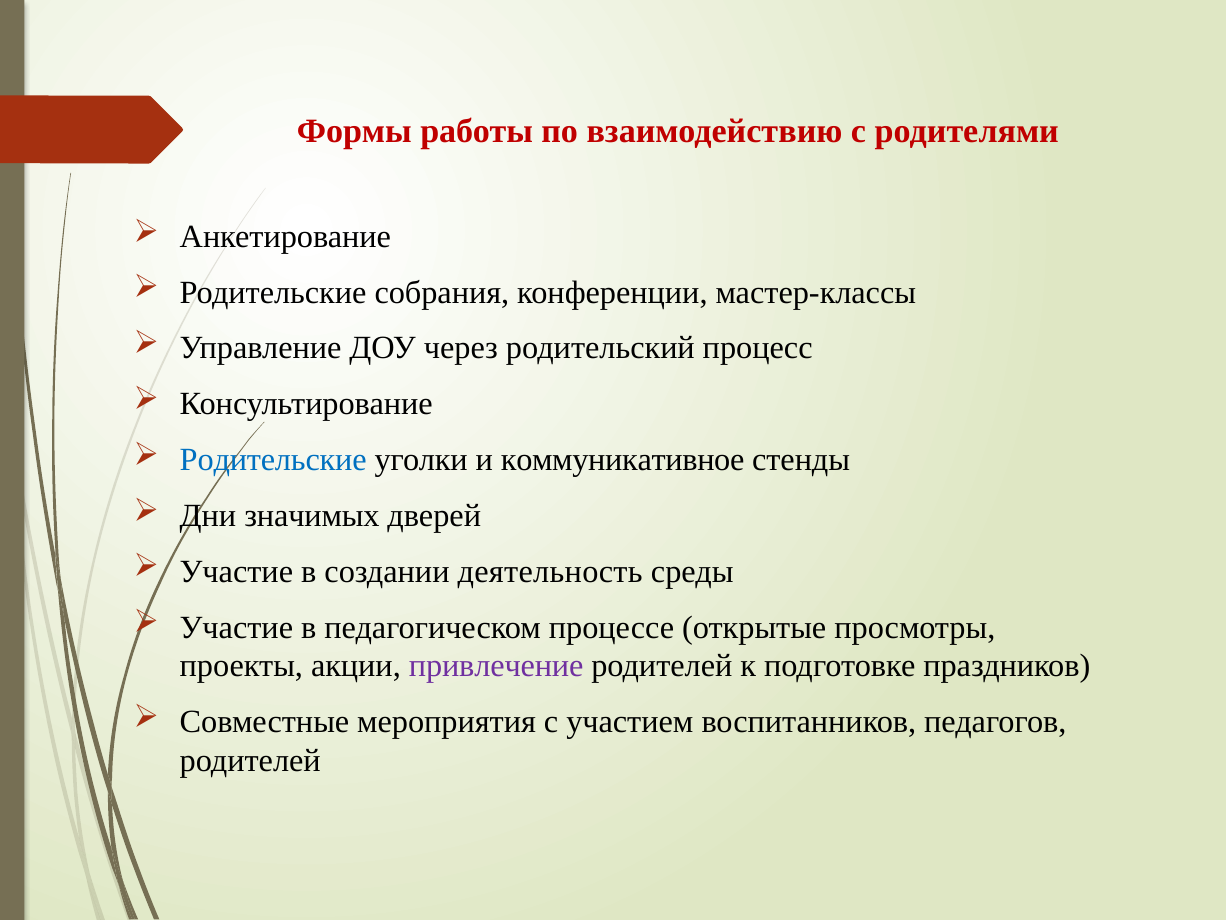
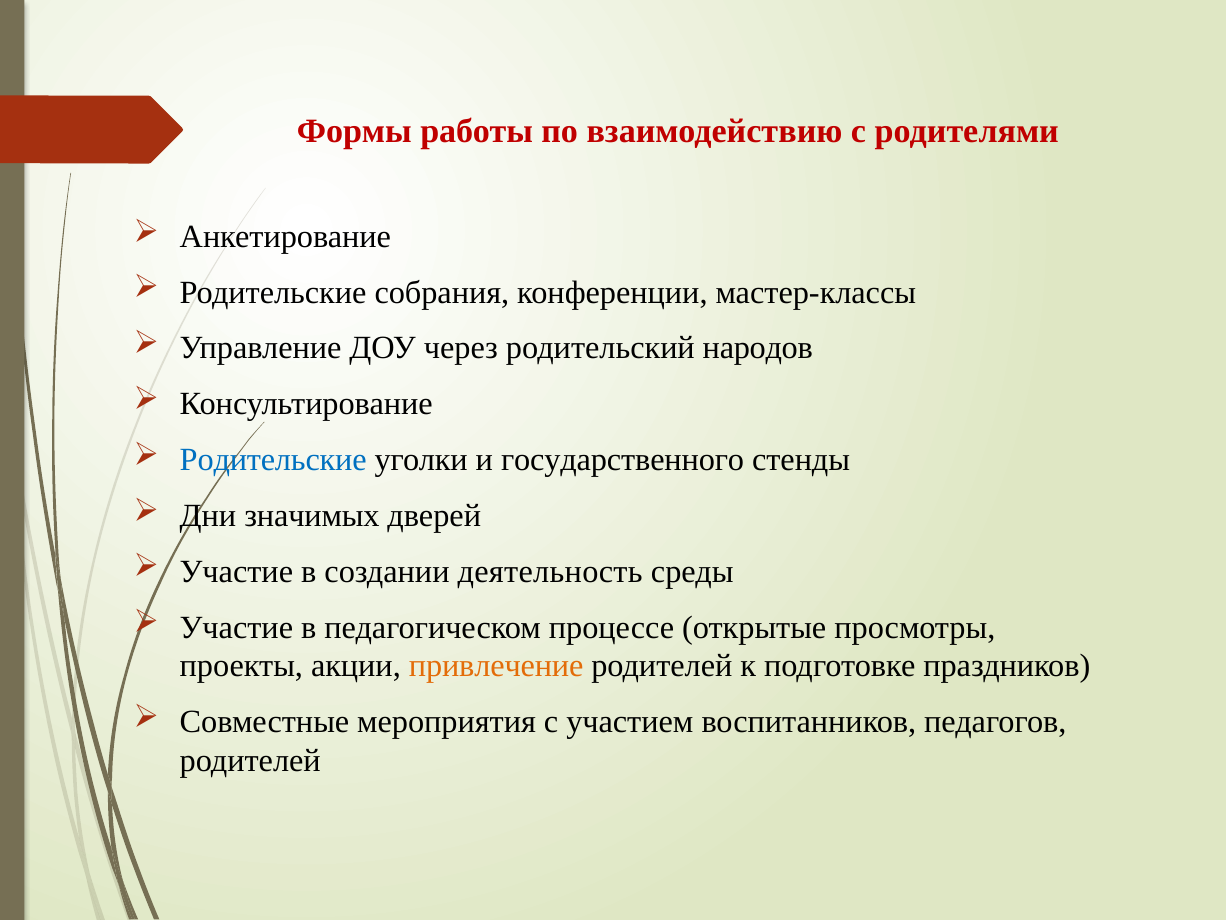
процесс: процесс -> народов
коммуникативное: коммуникативное -> государственного
привлечение colour: purple -> orange
